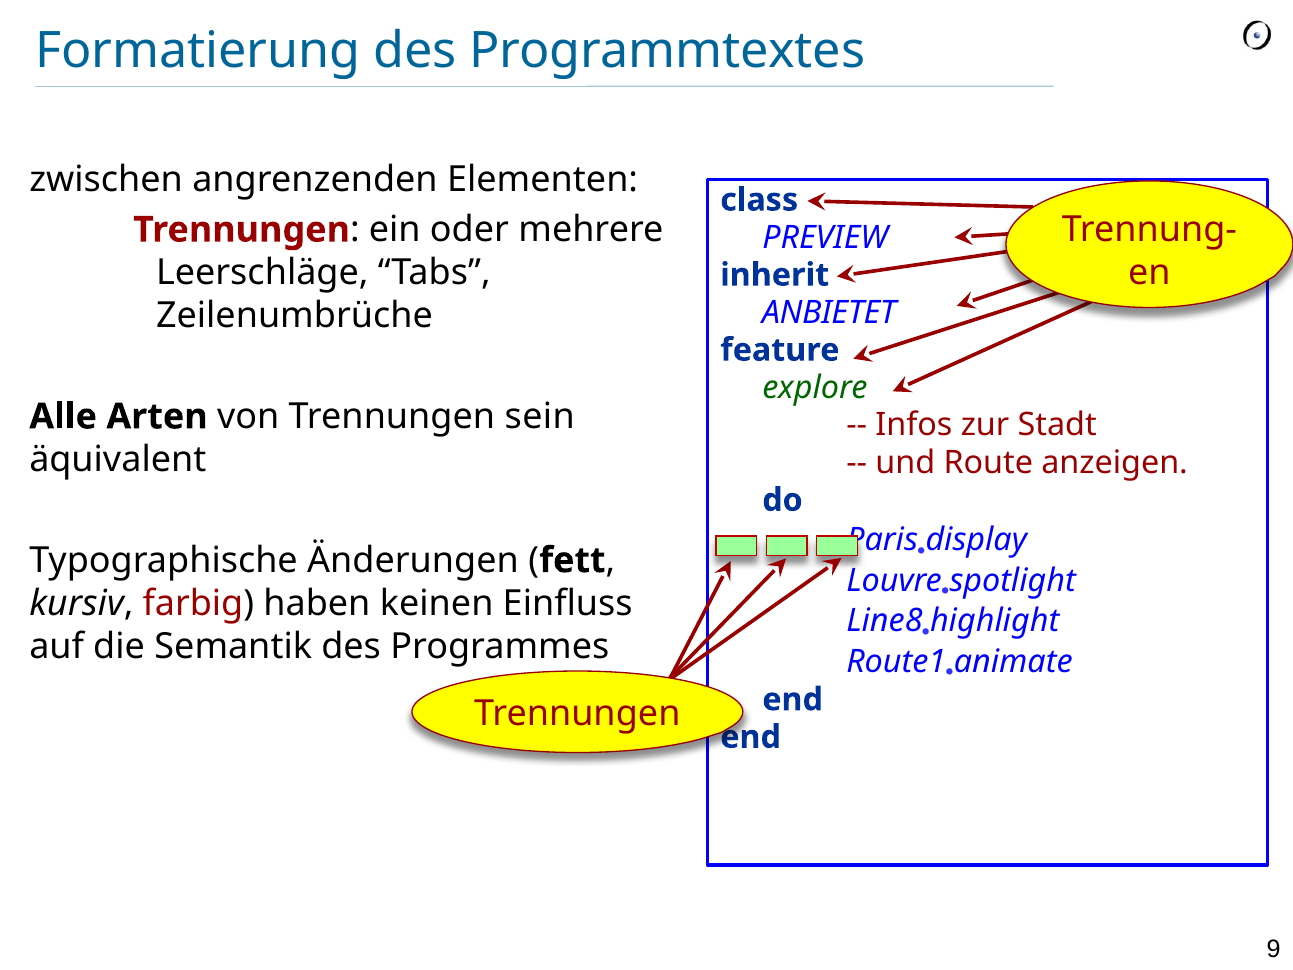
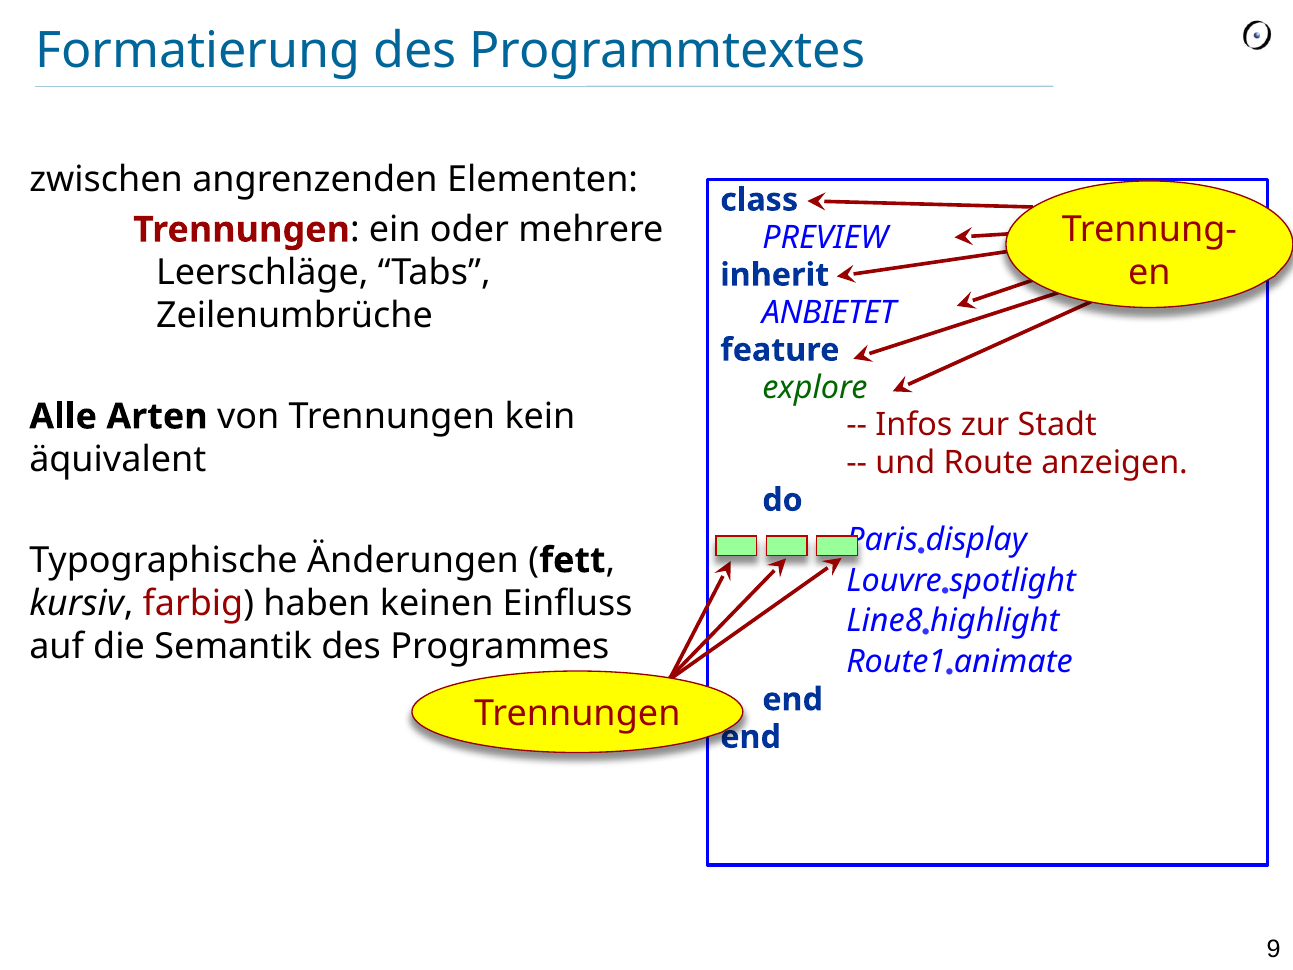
sein: sein -> kein
